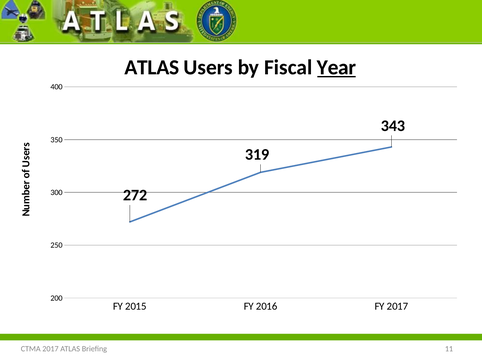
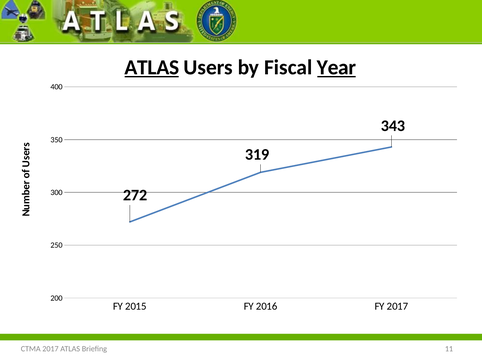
ATLAS at (152, 67) underline: none -> present
